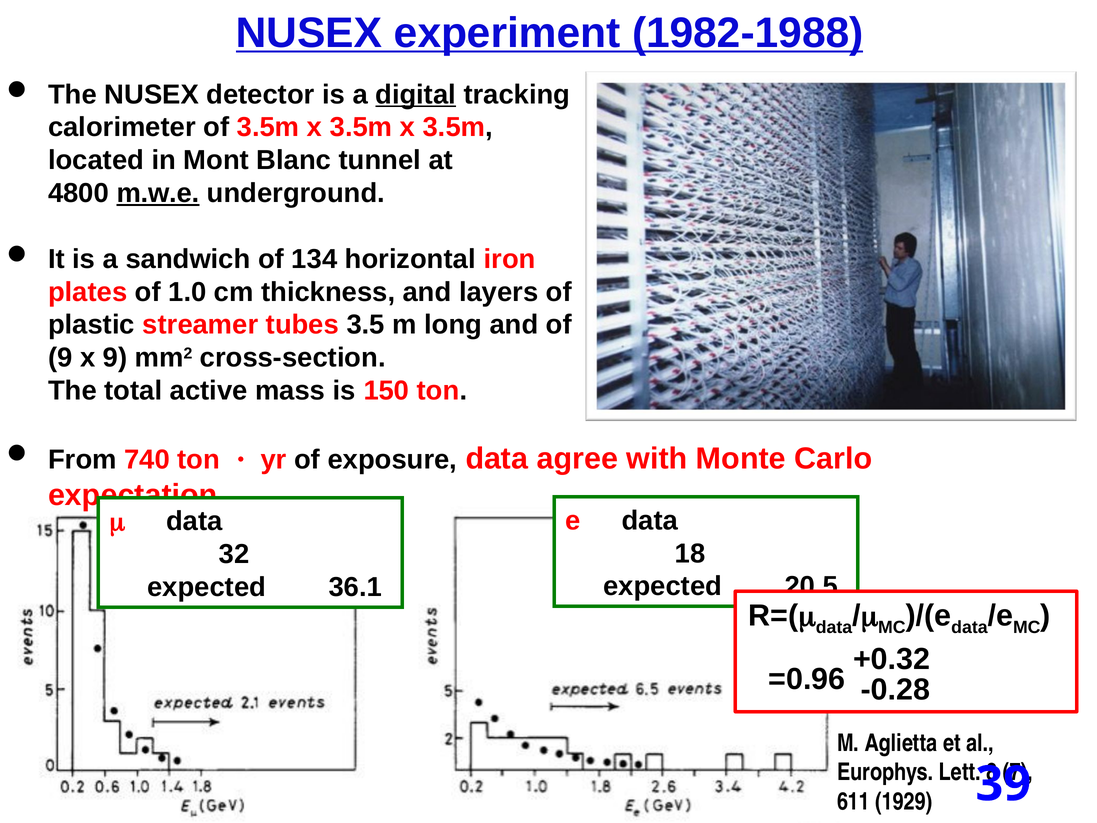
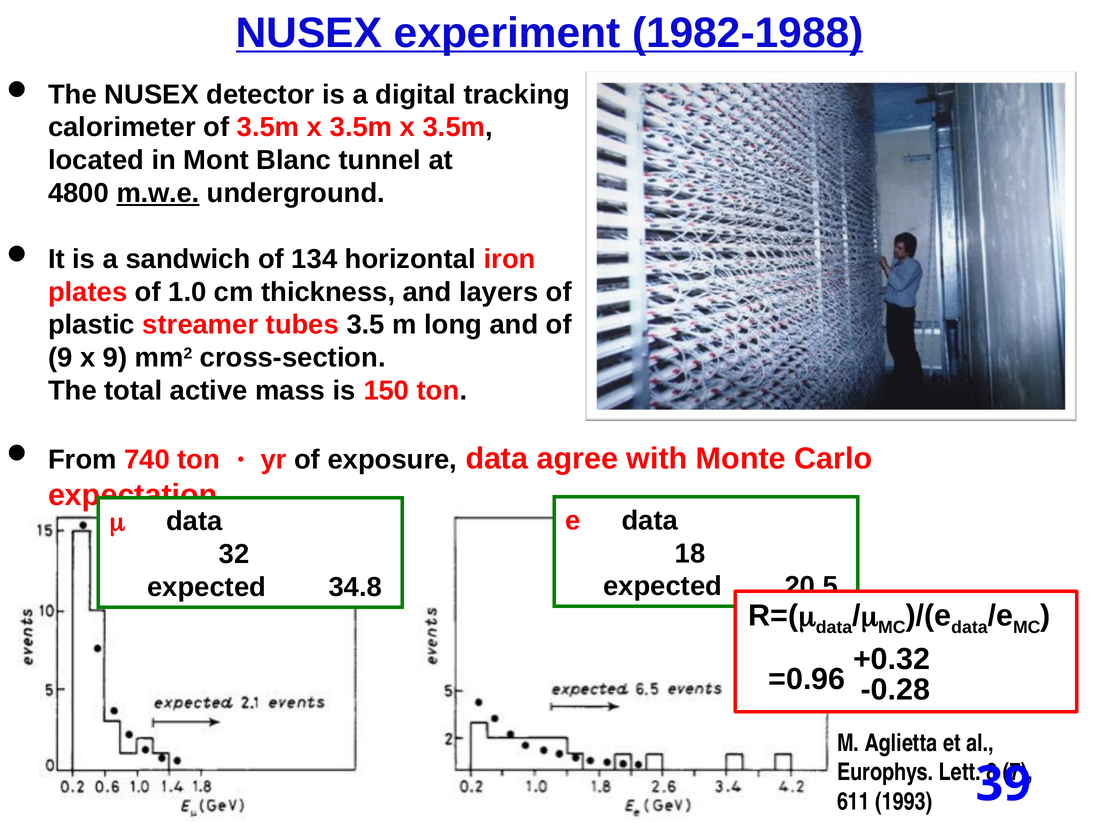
digital underline: present -> none
36.1: 36.1 -> 34.8
1929: 1929 -> 1993
